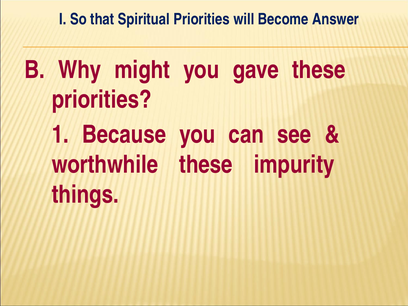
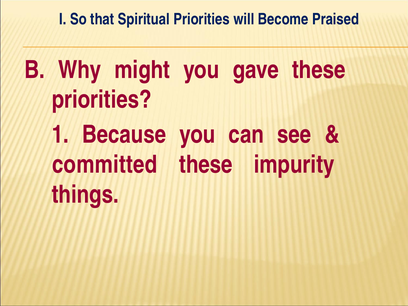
Answer: Answer -> Praised
worthwhile: worthwhile -> committed
